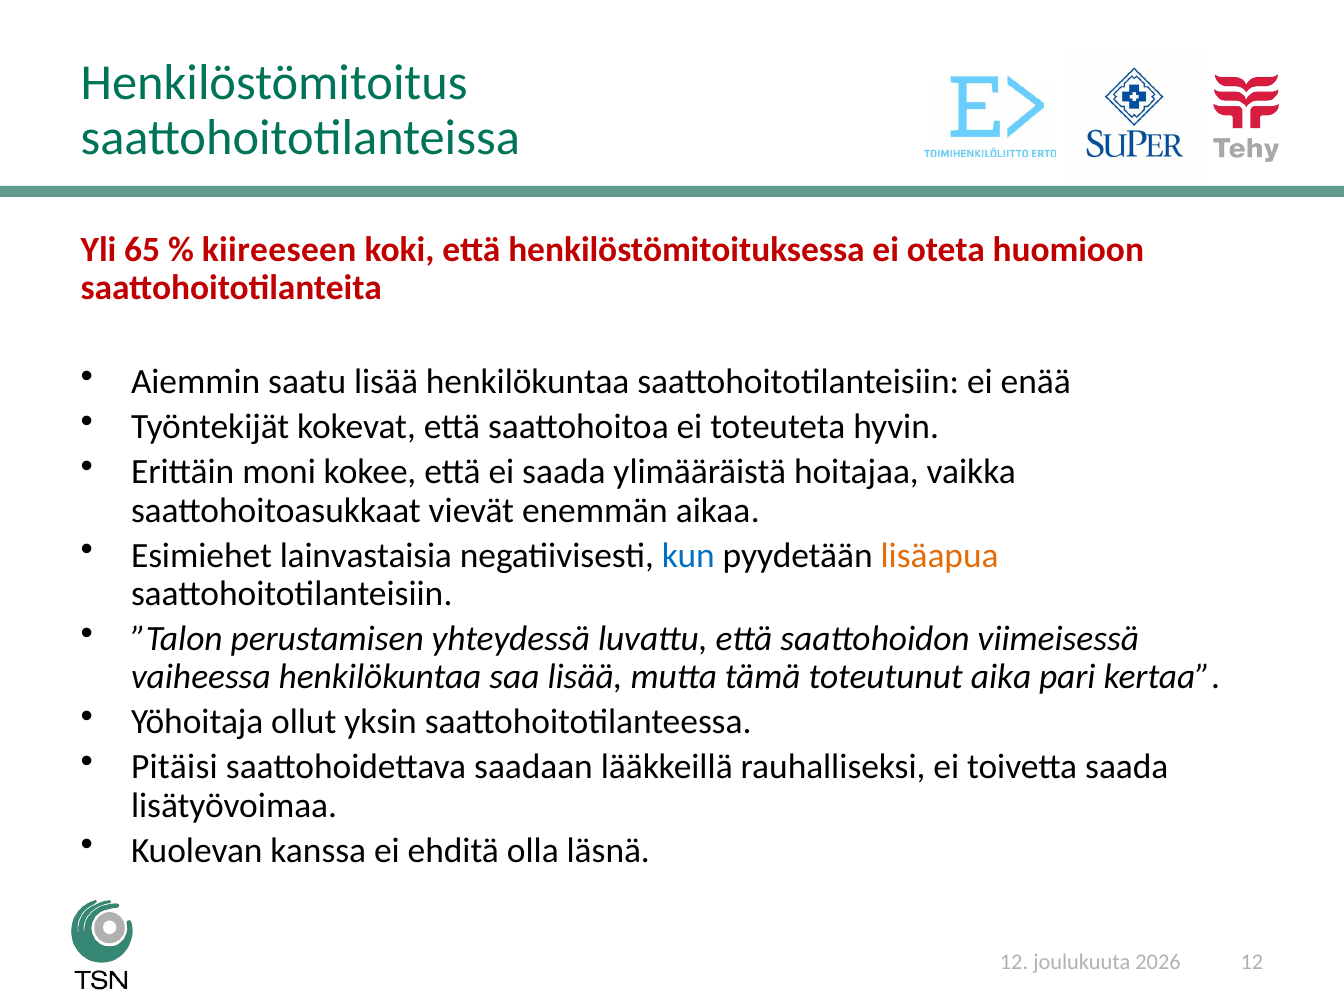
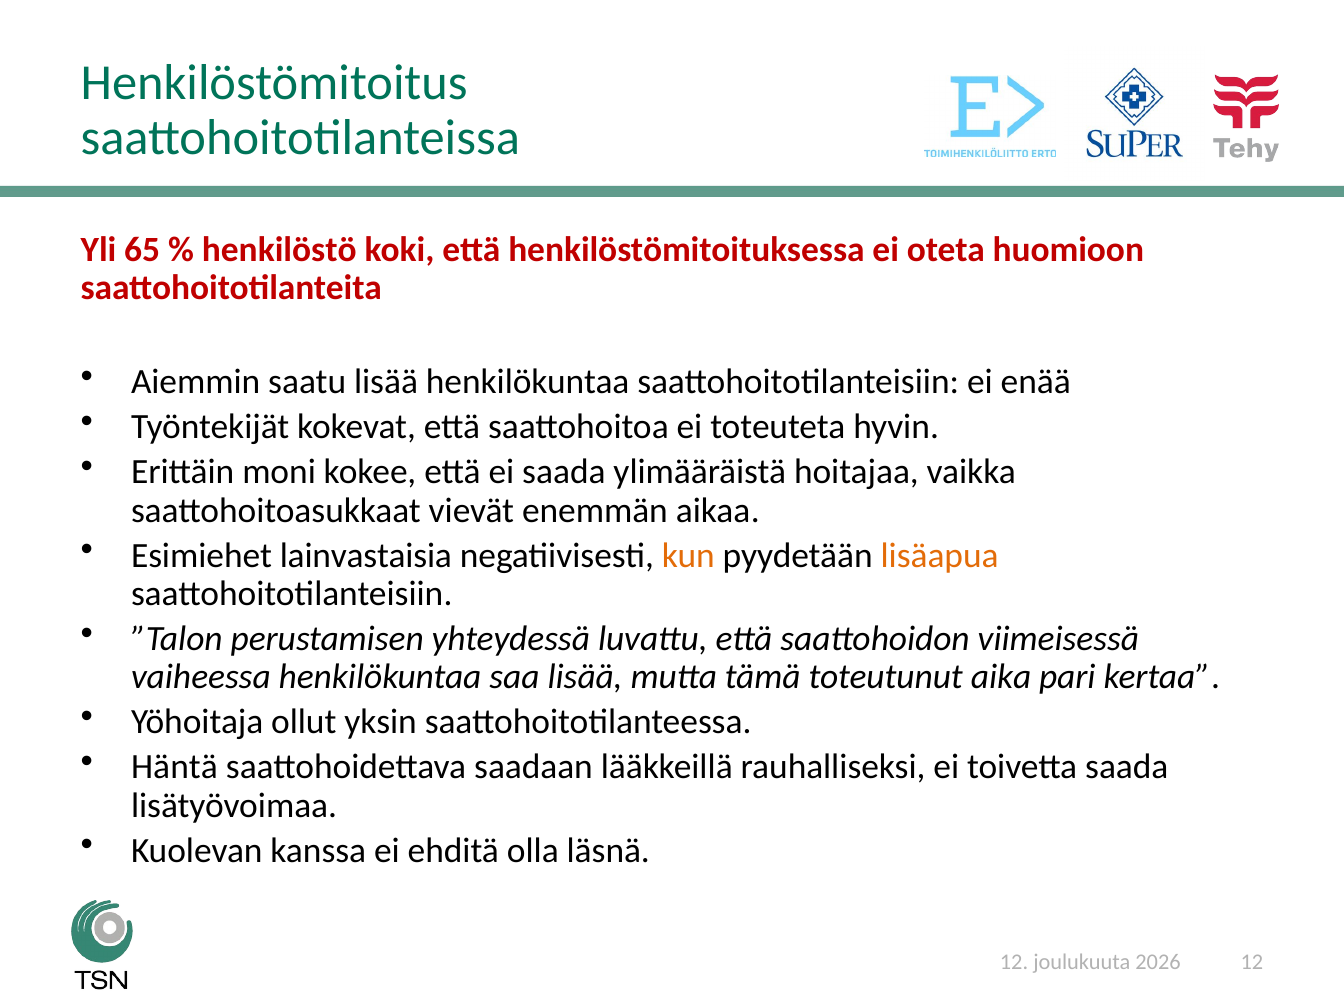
kiireeseen: kiireeseen -> henkilöstö
kun colour: blue -> orange
Pitäisi: Pitäisi -> Häntä
